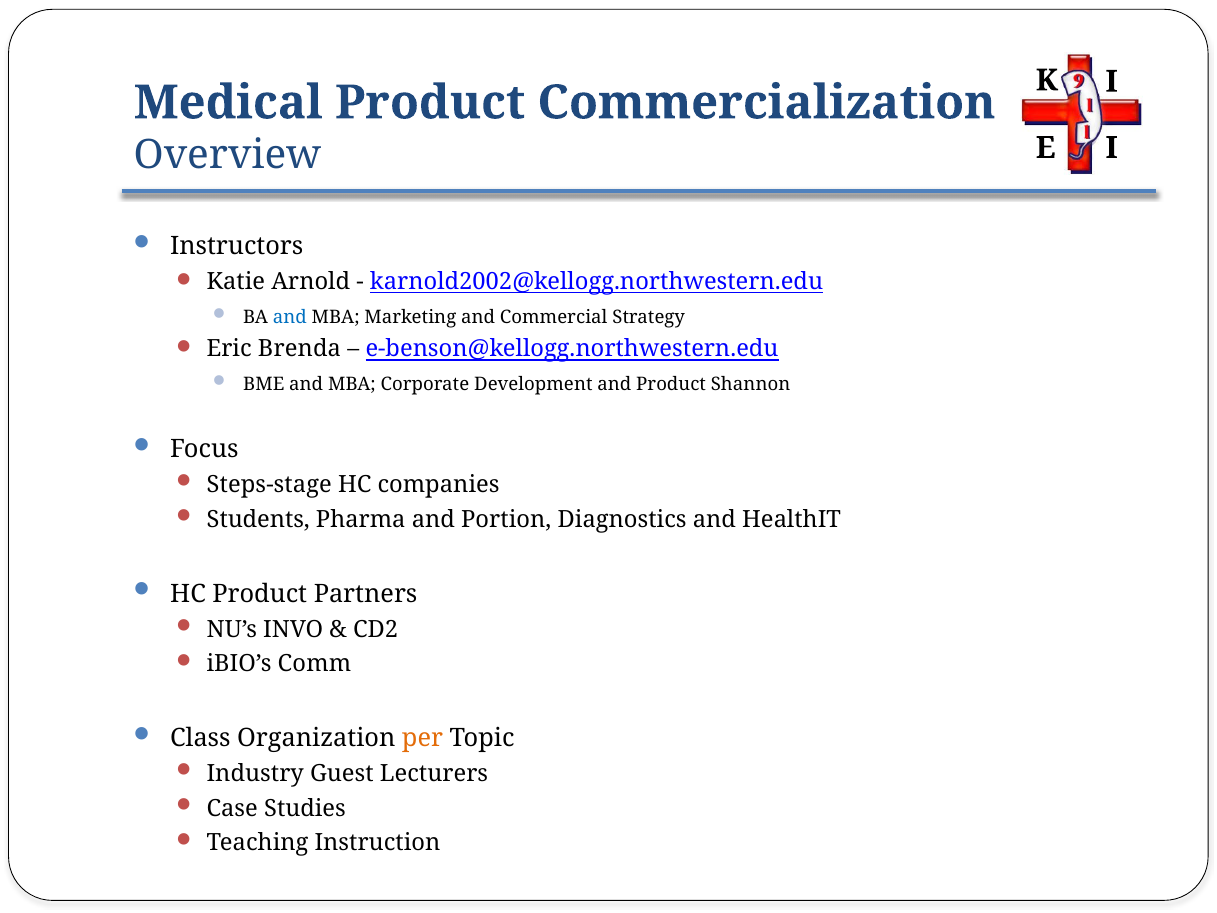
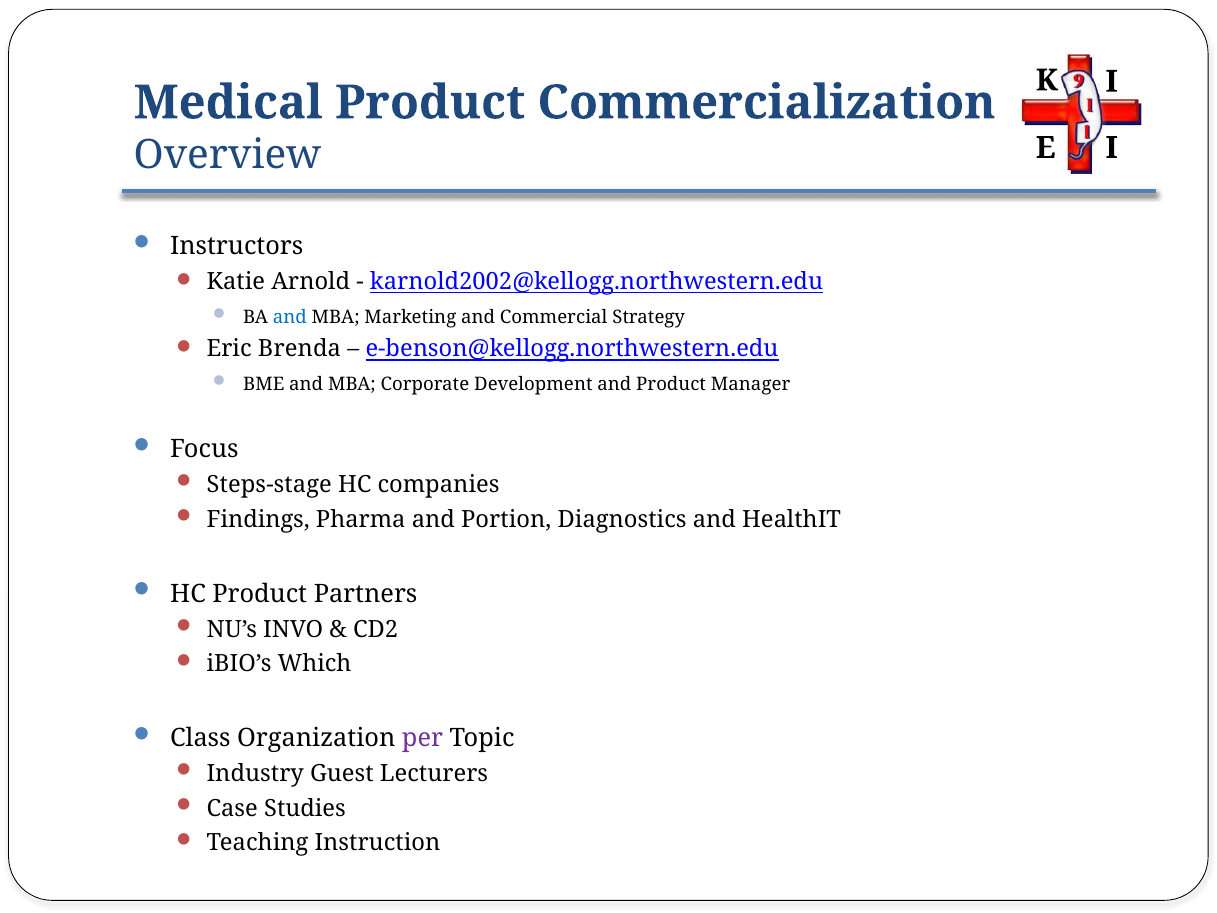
Shannon: Shannon -> Manager
Students: Students -> Findings
Comm: Comm -> Which
per colour: orange -> purple
